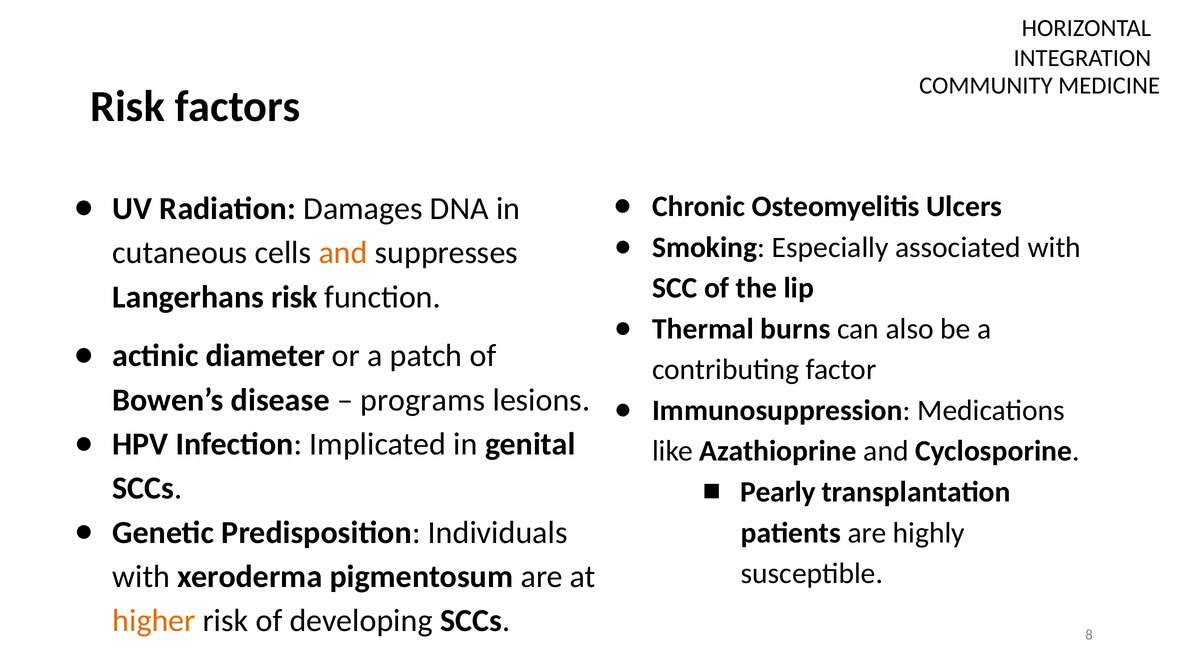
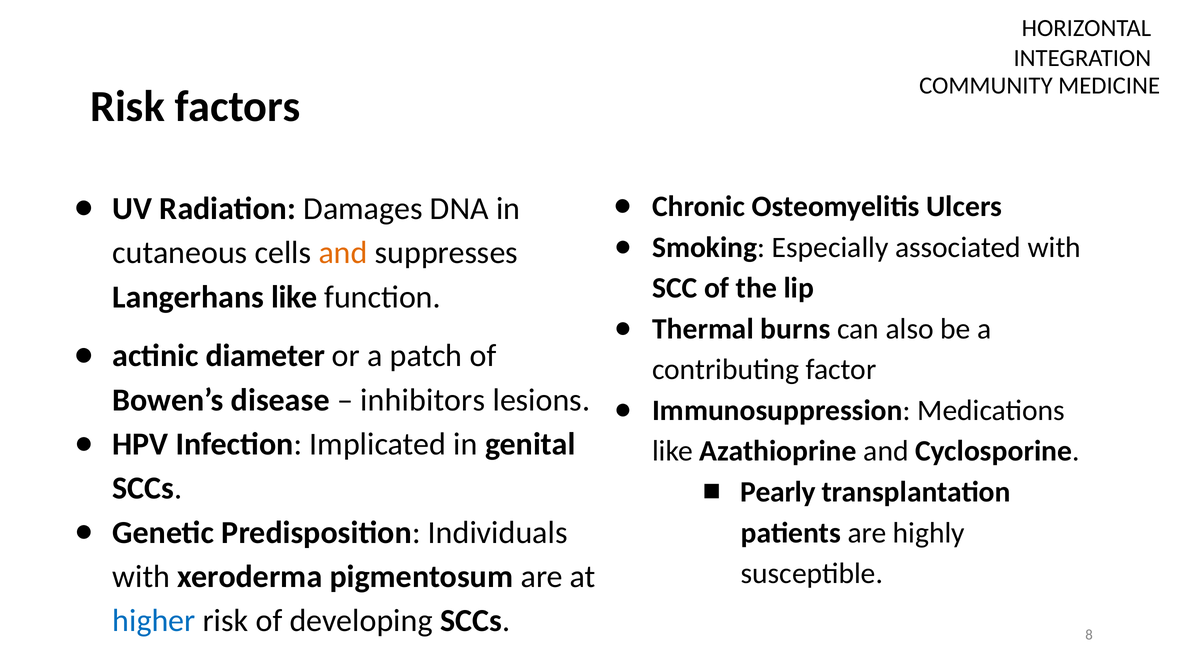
Langerhans risk: risk -> like
programs: programs -> inhibitors
higher colour: orange -> blue
